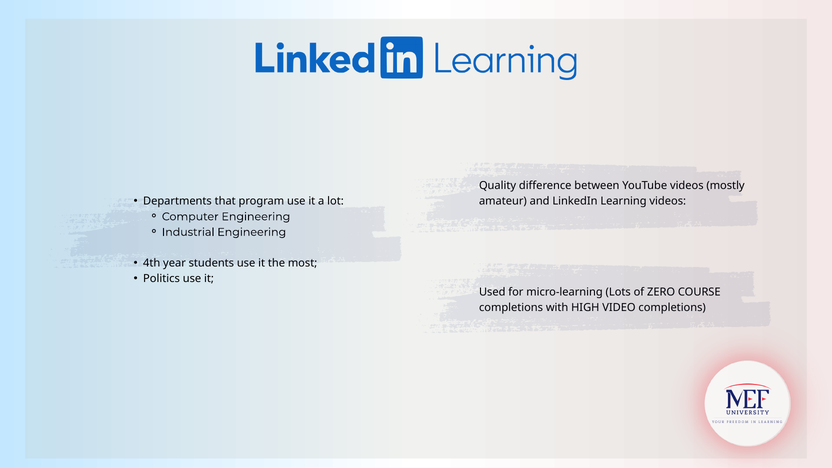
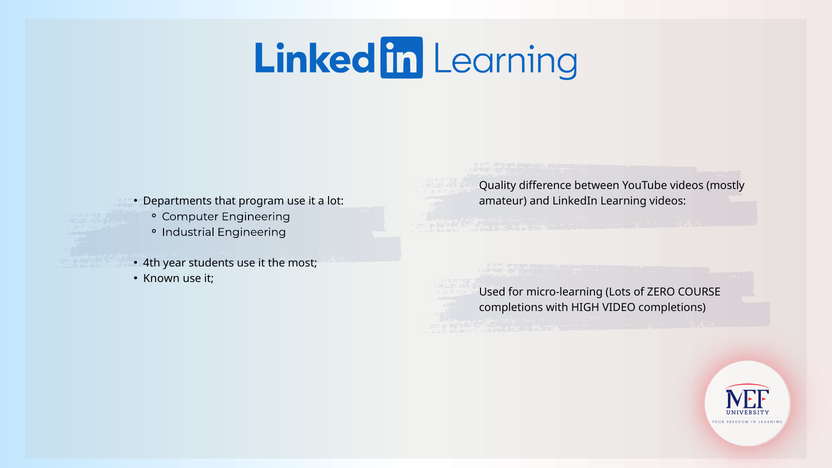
Politics: Politics -> Known
